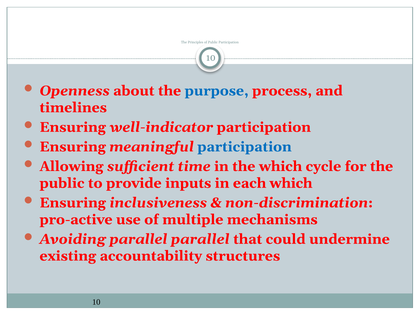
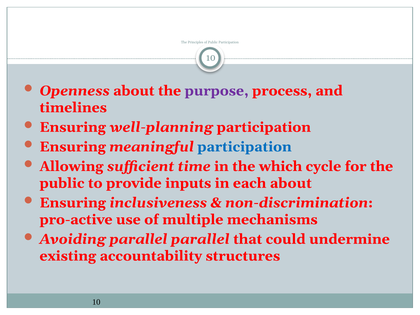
purpose colour: blue -> purple
well-indicator: well-indicator -> well-planning
each which: which -> about
